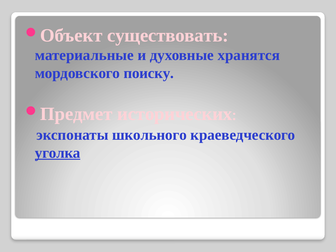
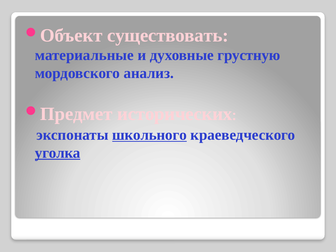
хранятся: хранятся -> грустную
поиску: поиску -> анализ
школьного underline: none -> present
